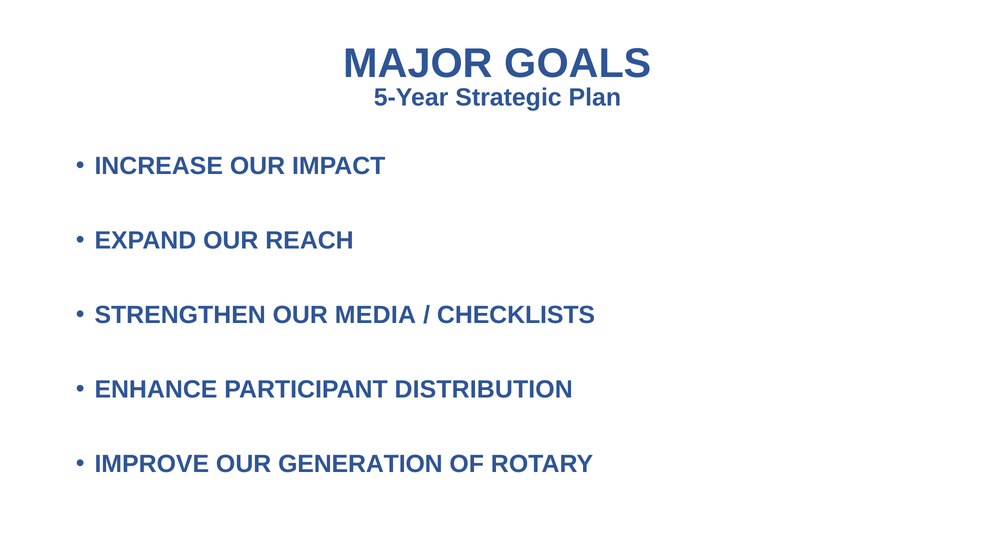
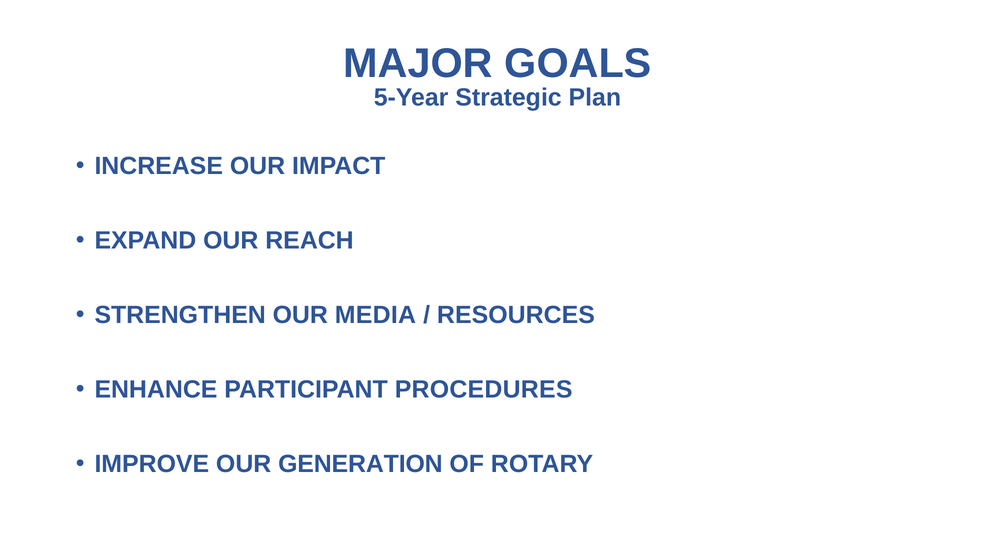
CHECKLISTS: CHECKLISTS -> RESOURCES
DISTRIBUTION: DISTRIBUTION -> PROCEDURES
